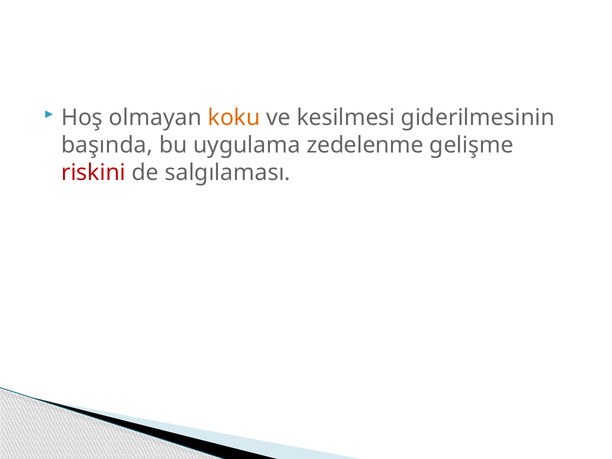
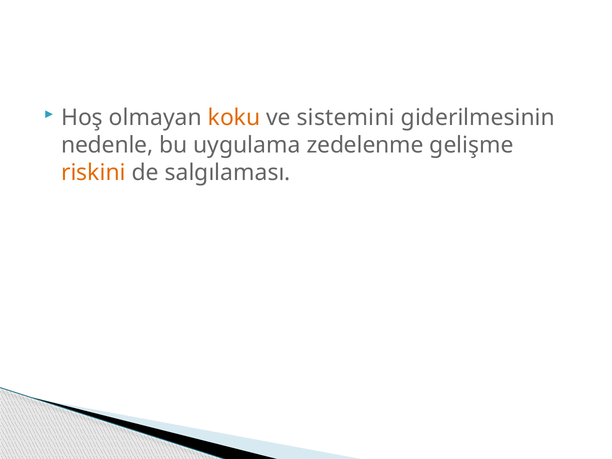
kesilmesi: kesilmesi -> sistemini
başında: başında -> nedenle
riskini colour: red -> orange
